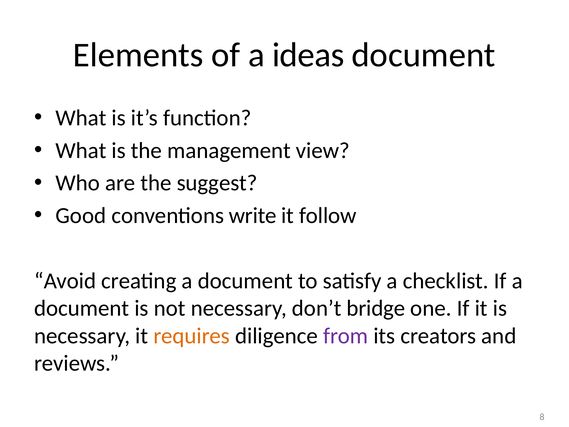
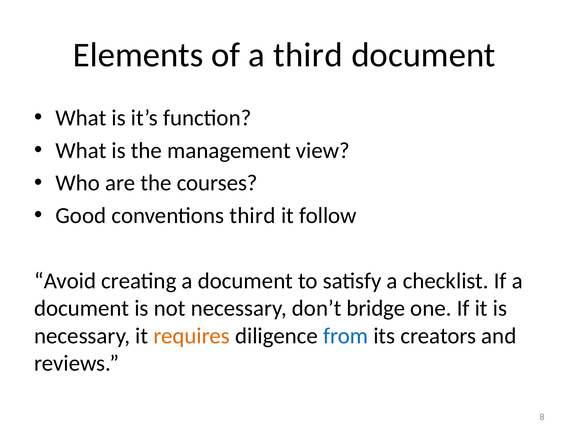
a ideas: ideas -> third
suggest: suggest -> courses
conventions write: write -> third
from colour: purple -> blue
